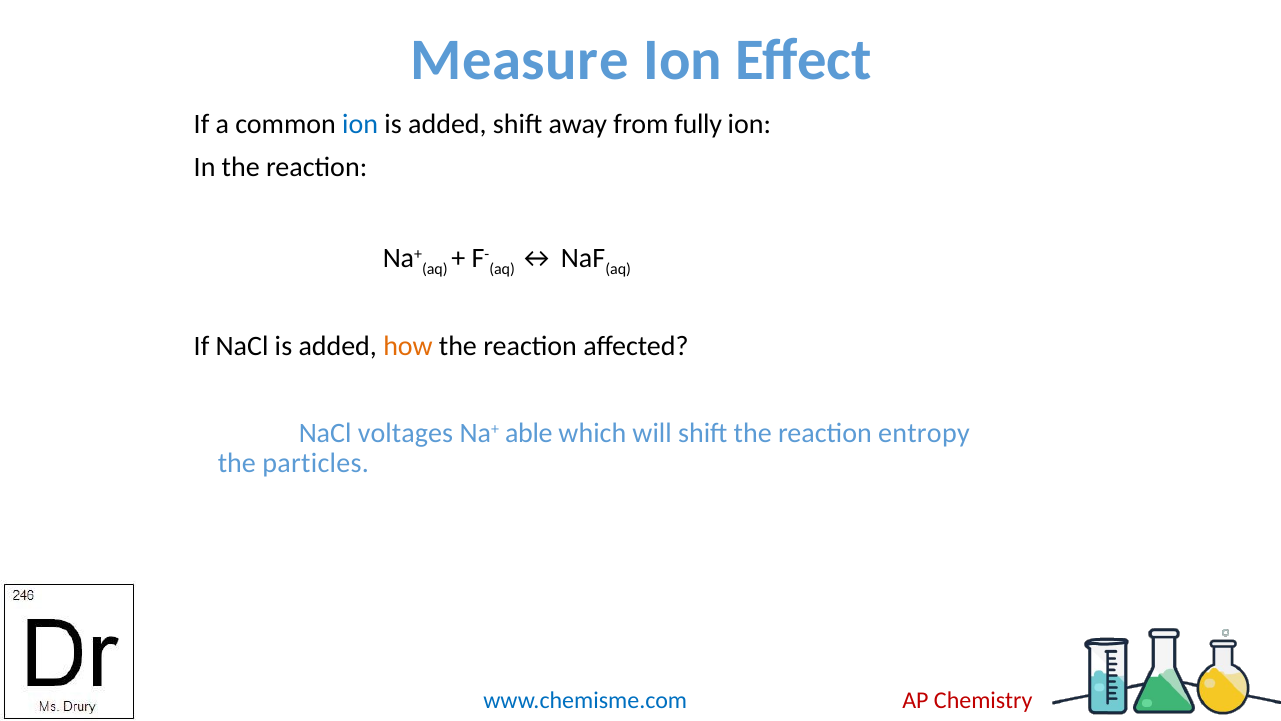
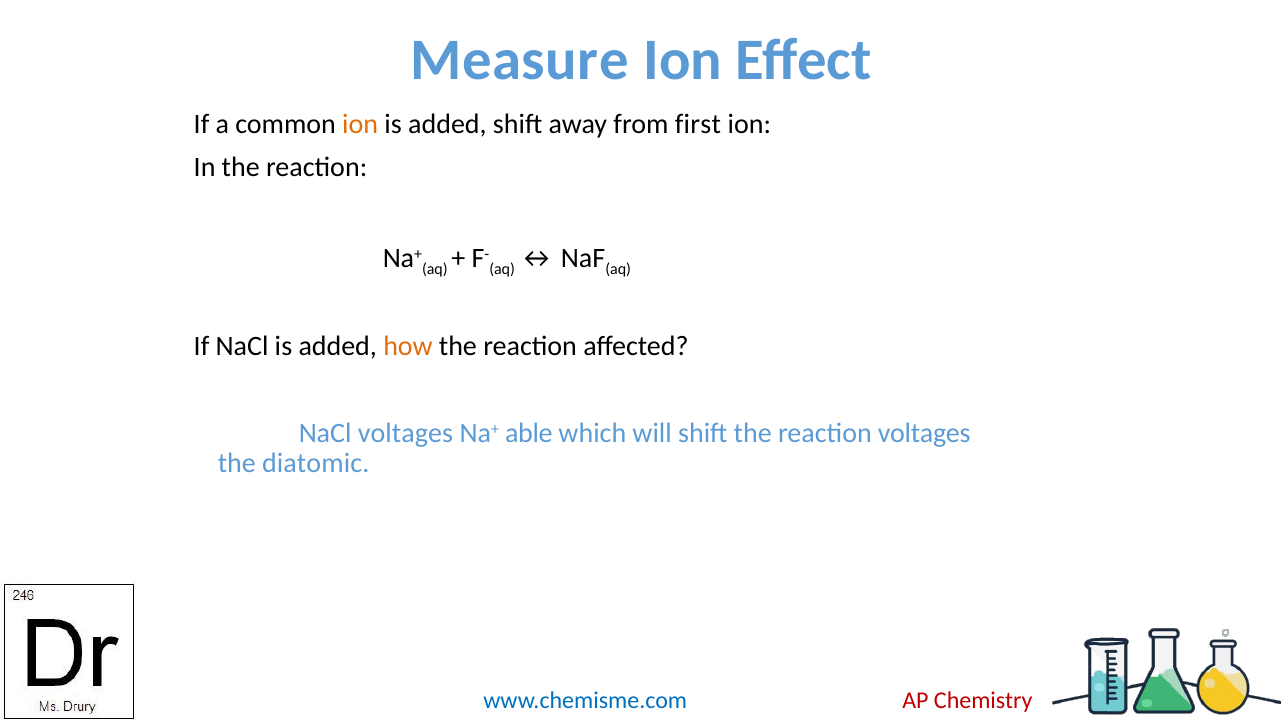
ion at (360, 124) colour: blue -> orange
fully: fully -> first
reaction entropy: entropy -> voltages
particles: particles -> diatomic
